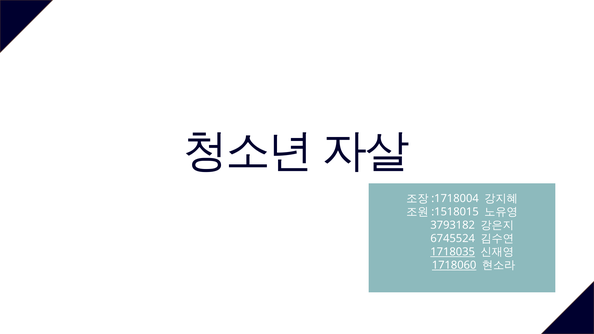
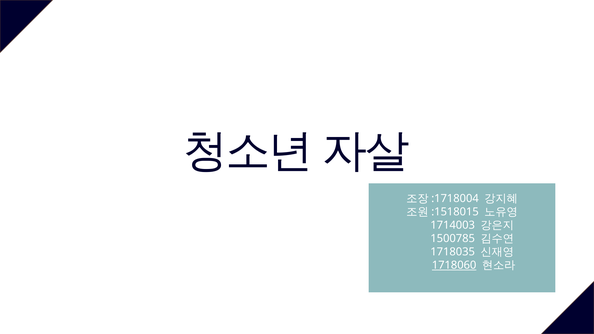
3793182: 3793182 -> 1714003
6745524: 6745524 -> 1500785
1718035 underline: present -> none
